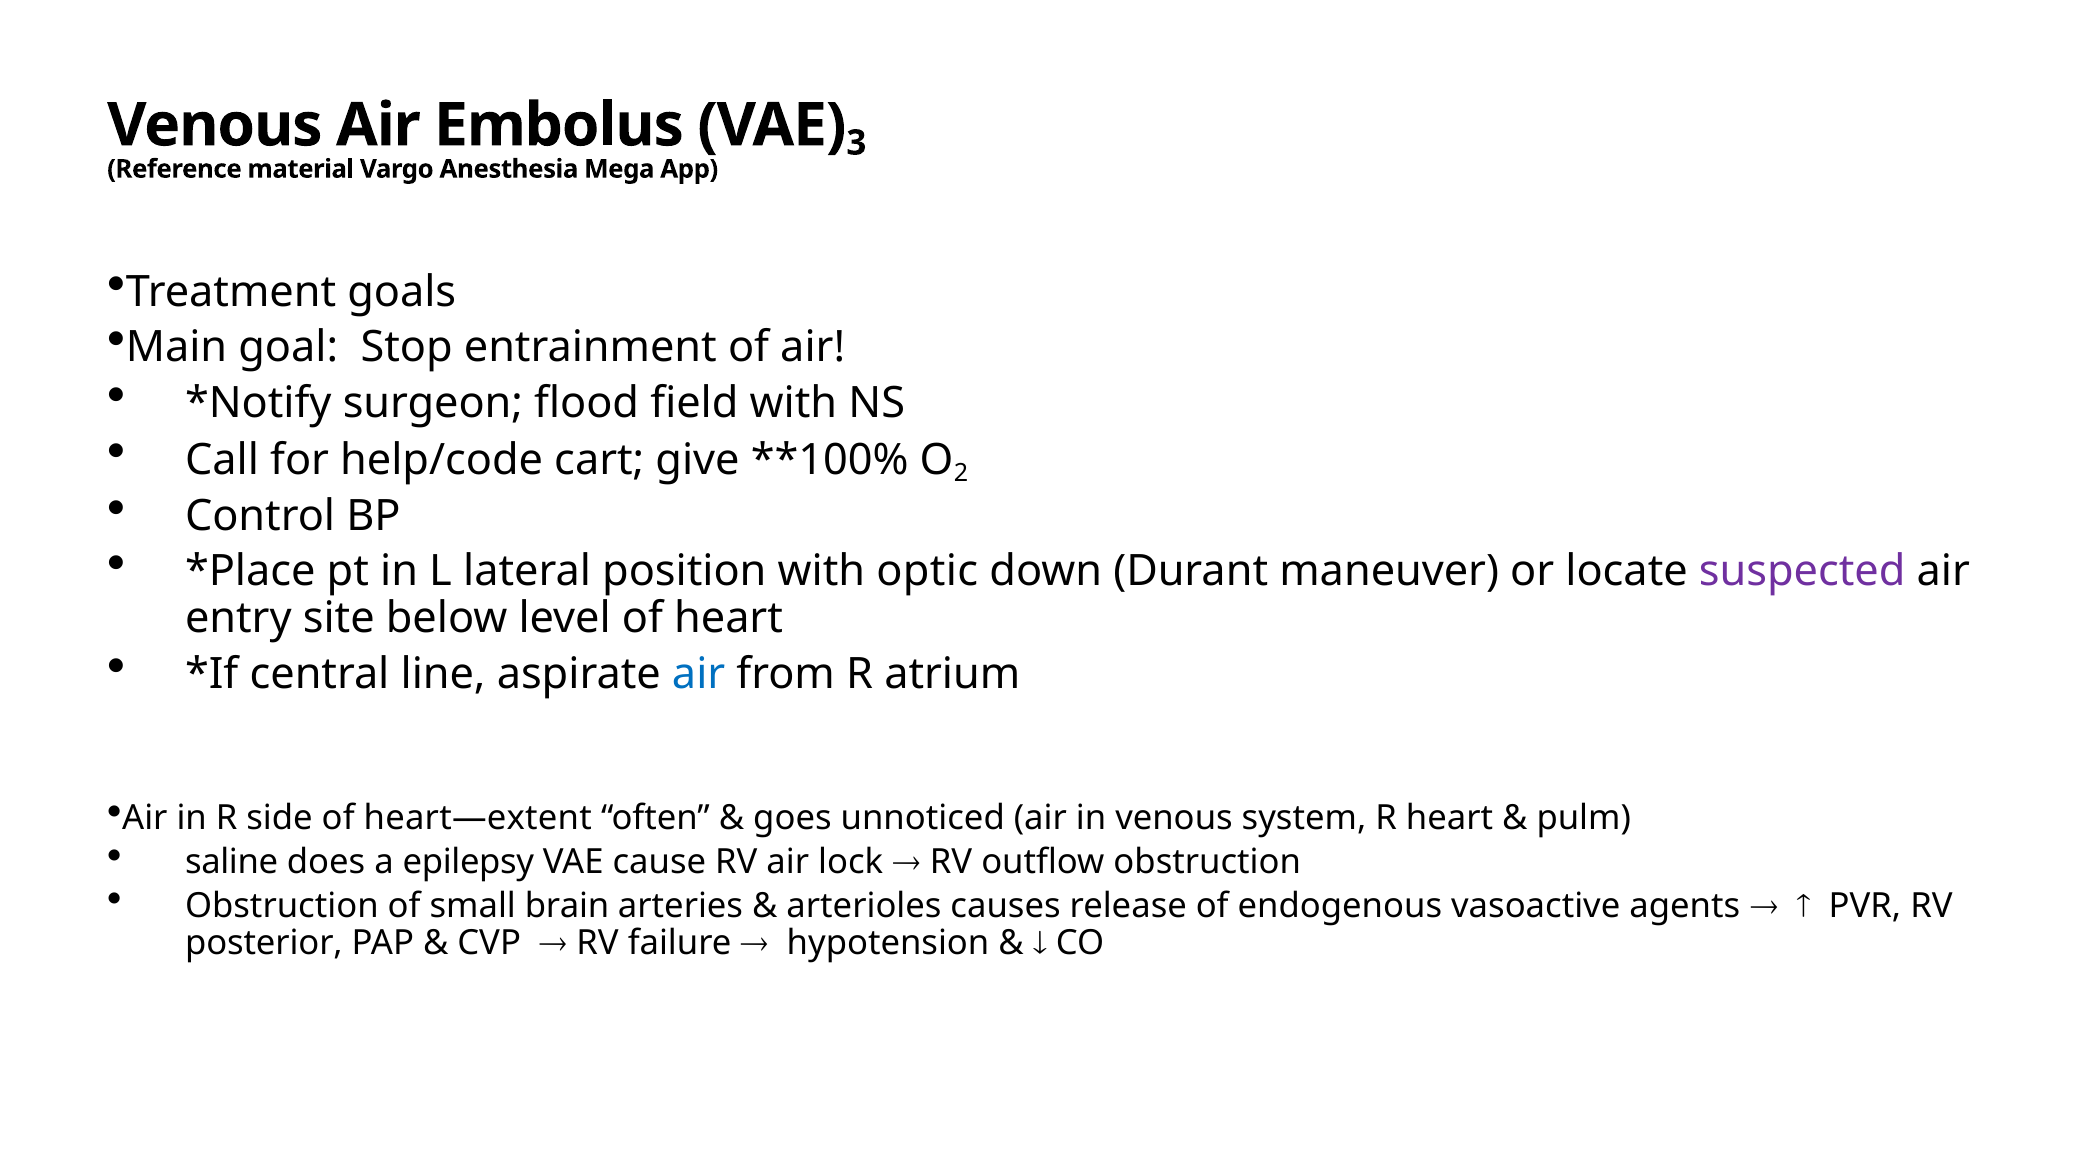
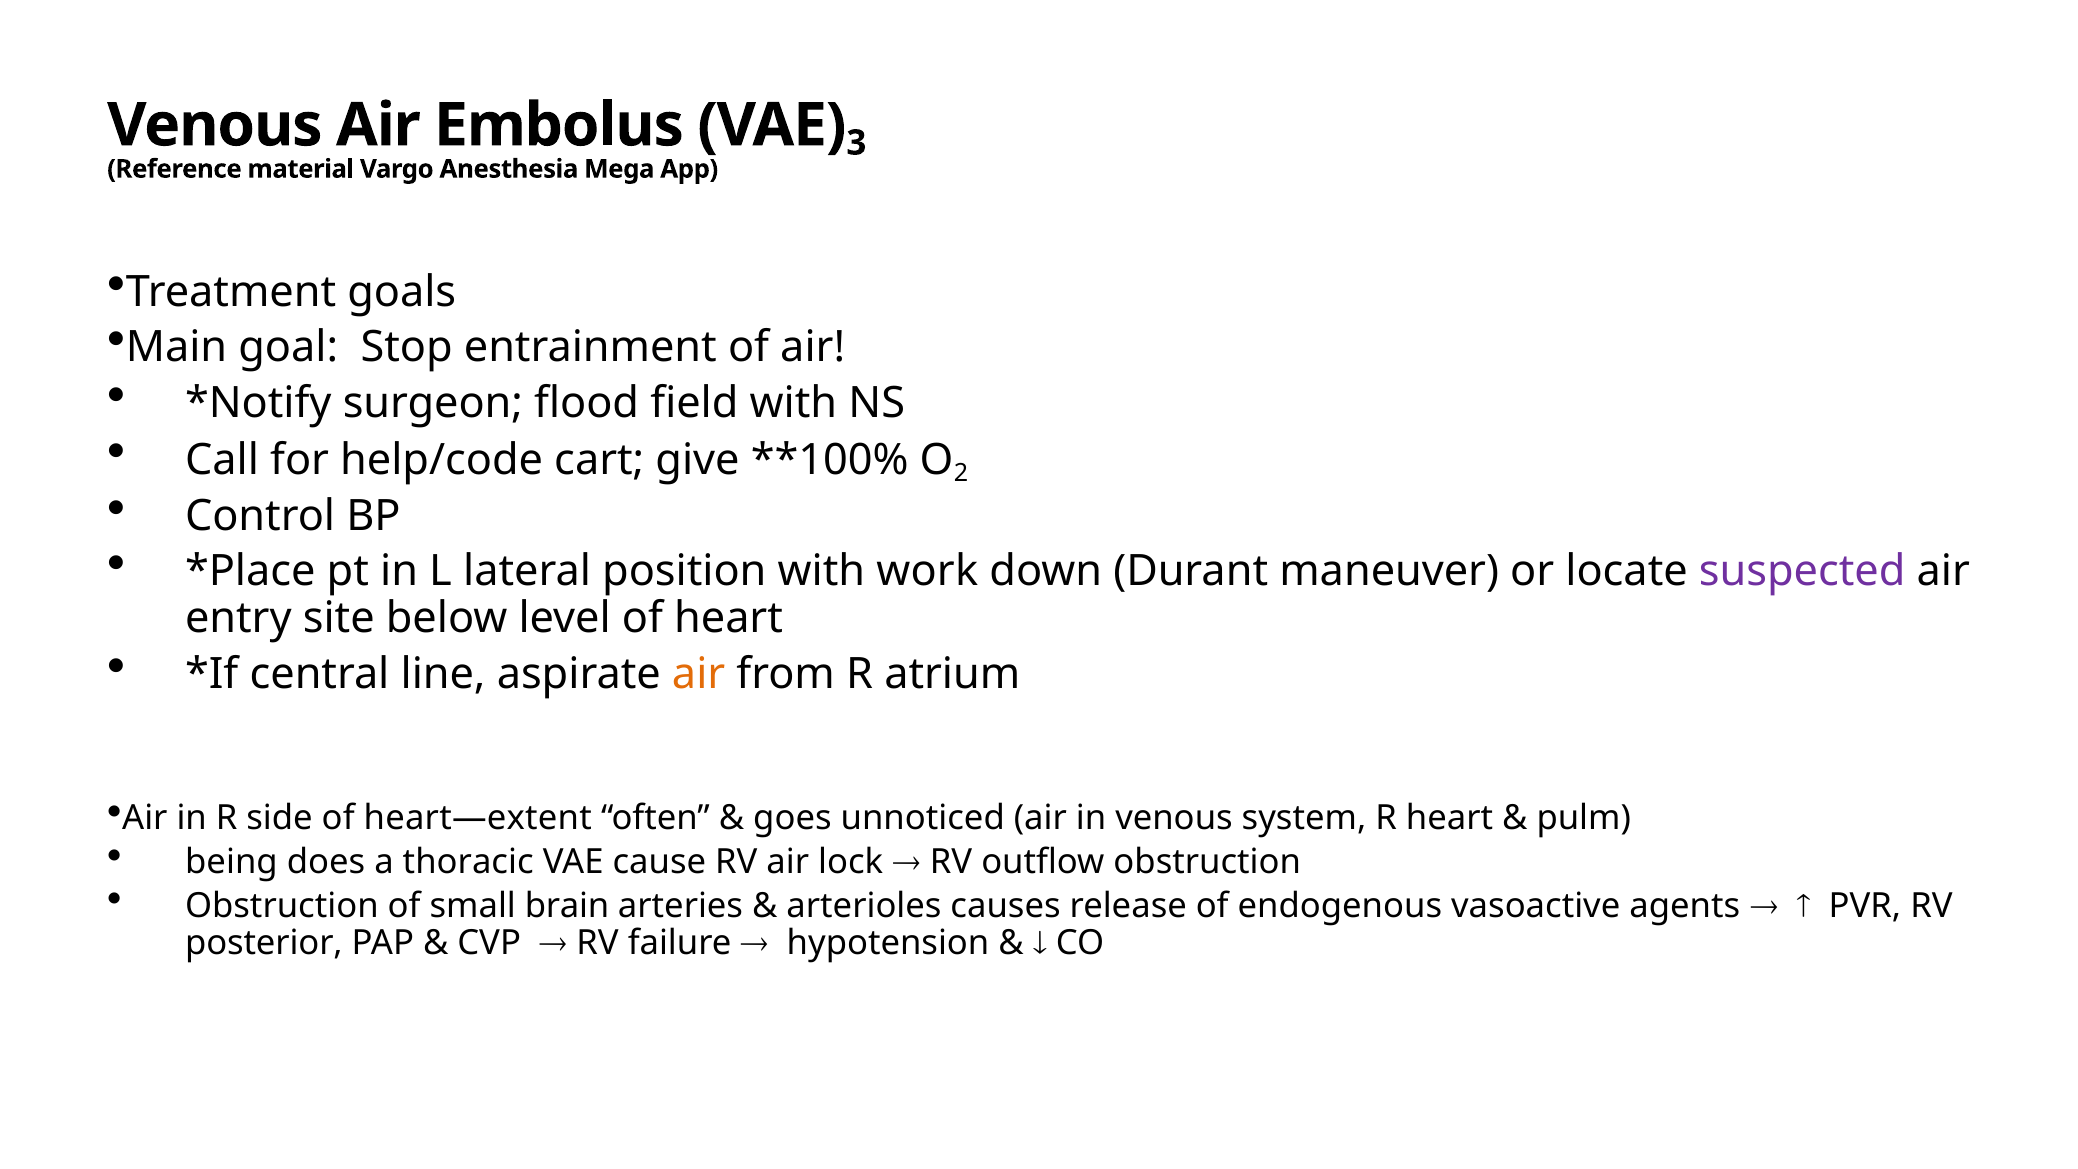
optic: optic -> work
air at (699, 674) colour: blue -> orange
saline: saline -> being
epilepsy: epilepsy -> thoracic
